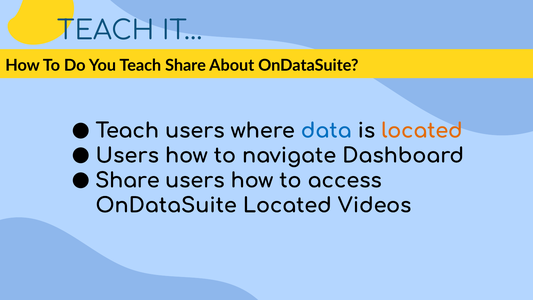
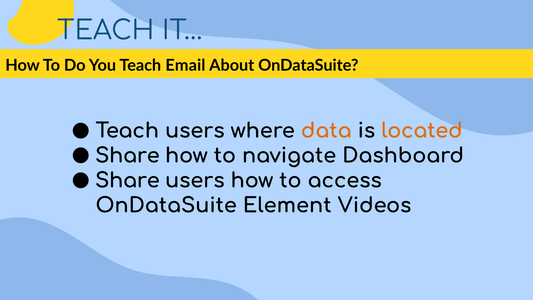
Teach Share: Share -> Email
data colour: blue -> orange
Users at (127, 156): Users -> Share
OnDataSuite Located: Located -> Element
